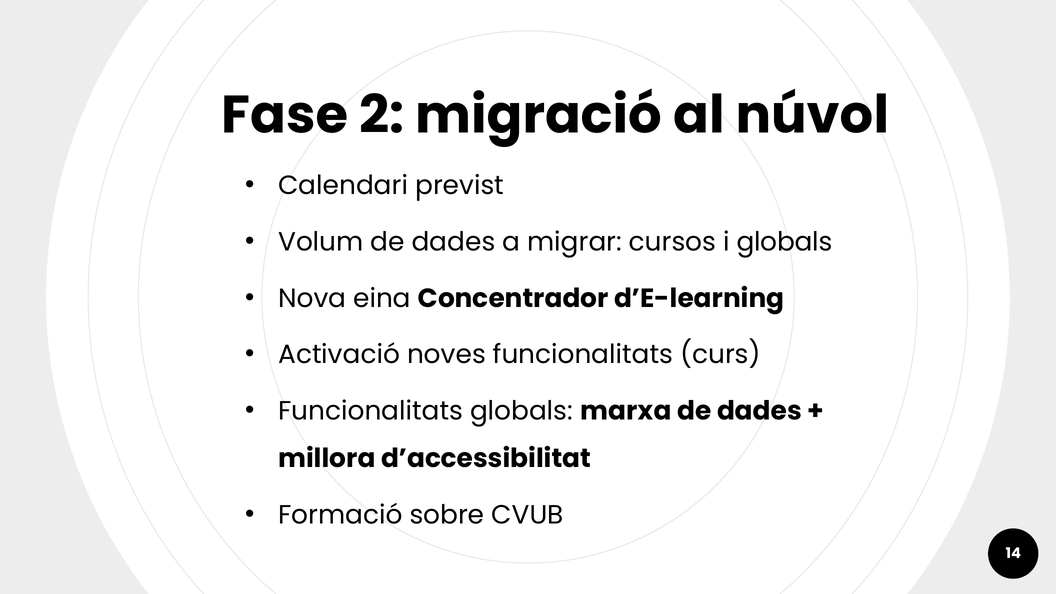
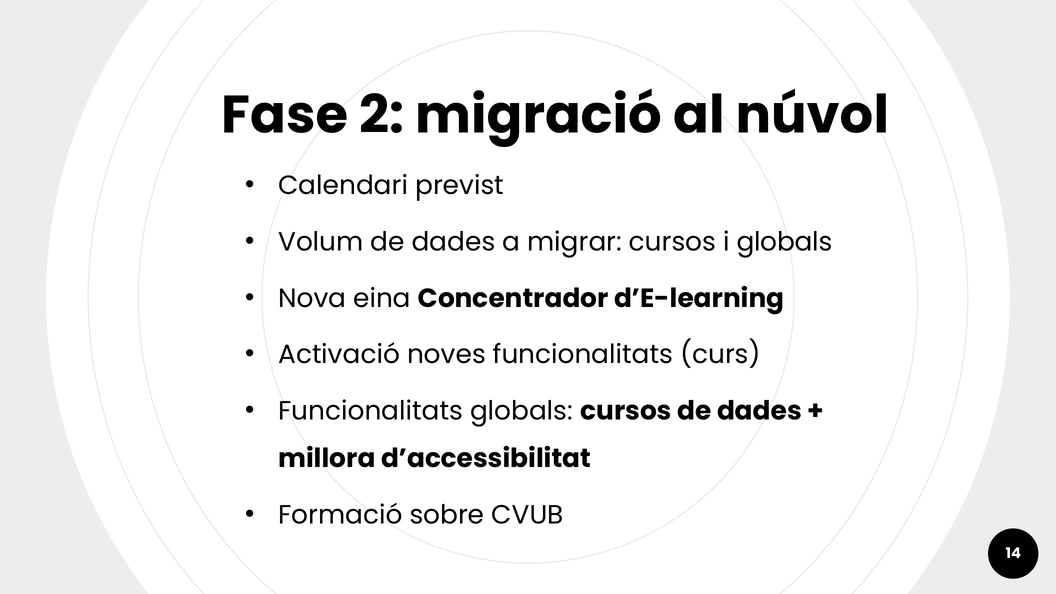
globals marxa: marxa -> cursos
